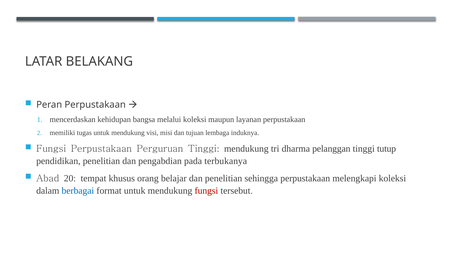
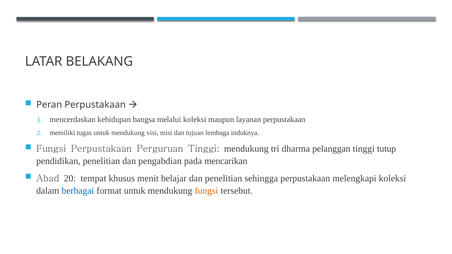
terbukanya: terbukanya -> mencarikan
orang: orang -> menit
fungsi at (206, 191) colour: red -> orange
